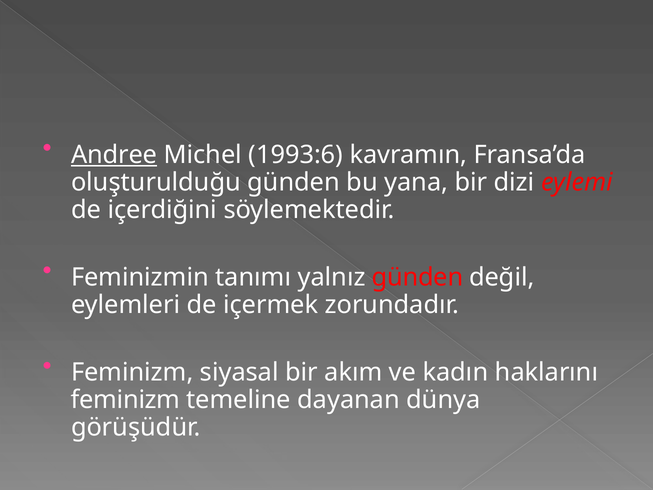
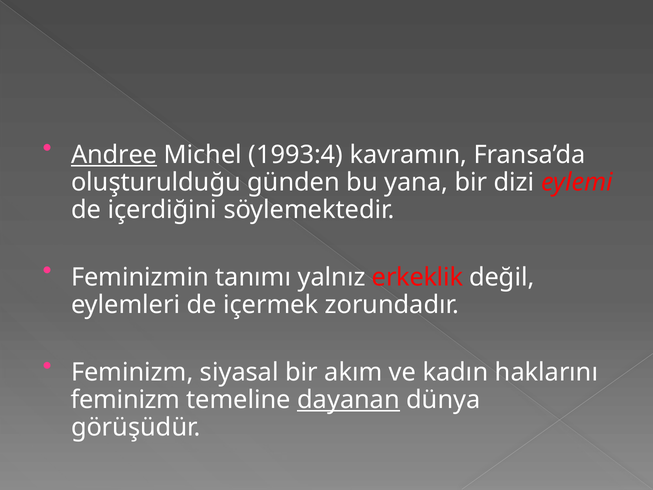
1993:6: 1993:6 -> 1993:4
yalnız günden: günden -> erkeklik
dayanan underline: none -> present
